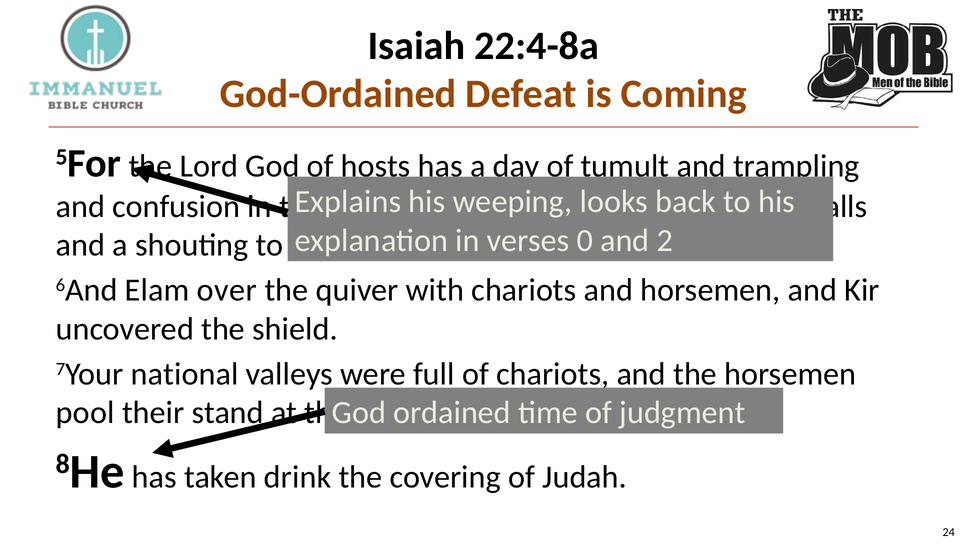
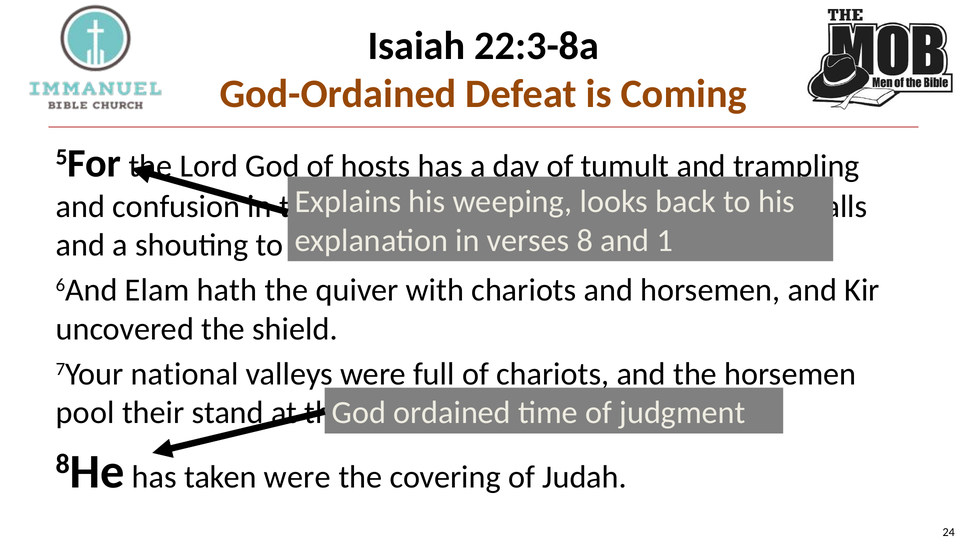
22:4-8a: 22:4-8a -> 22:3-8a
0: 0 -> 8
2: 2 -> 1
over: over -> hath
taken drink: drink -> were
